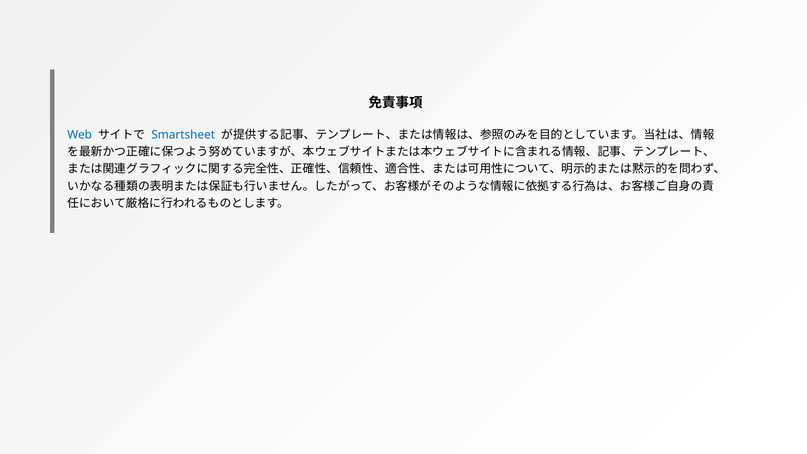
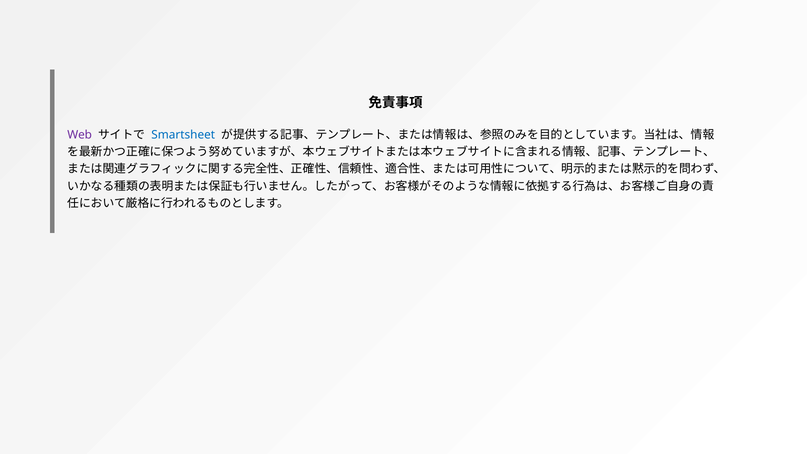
Web colour: blue -> purple
